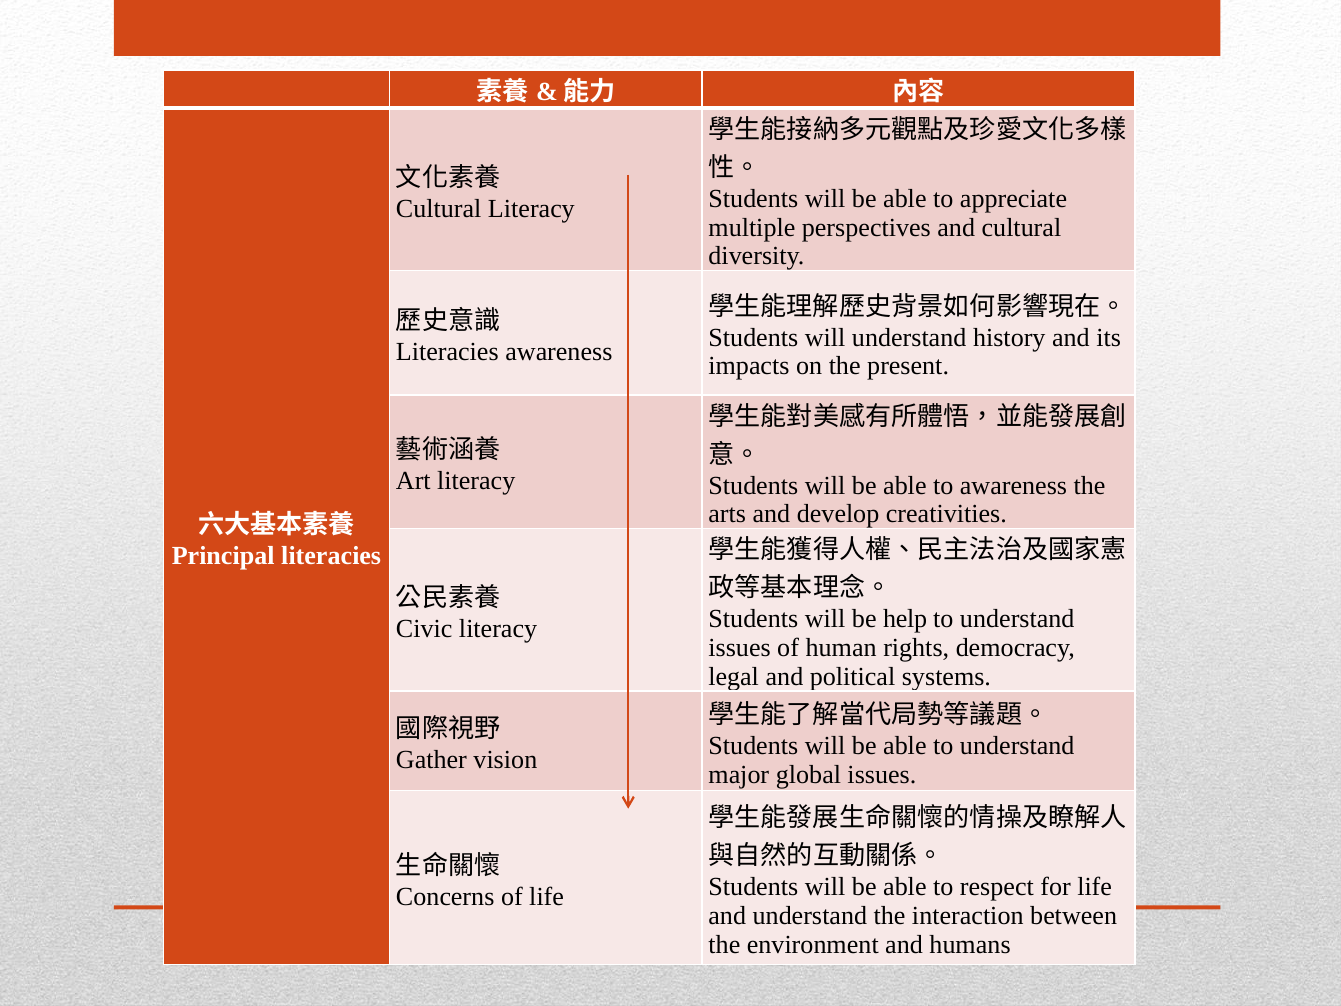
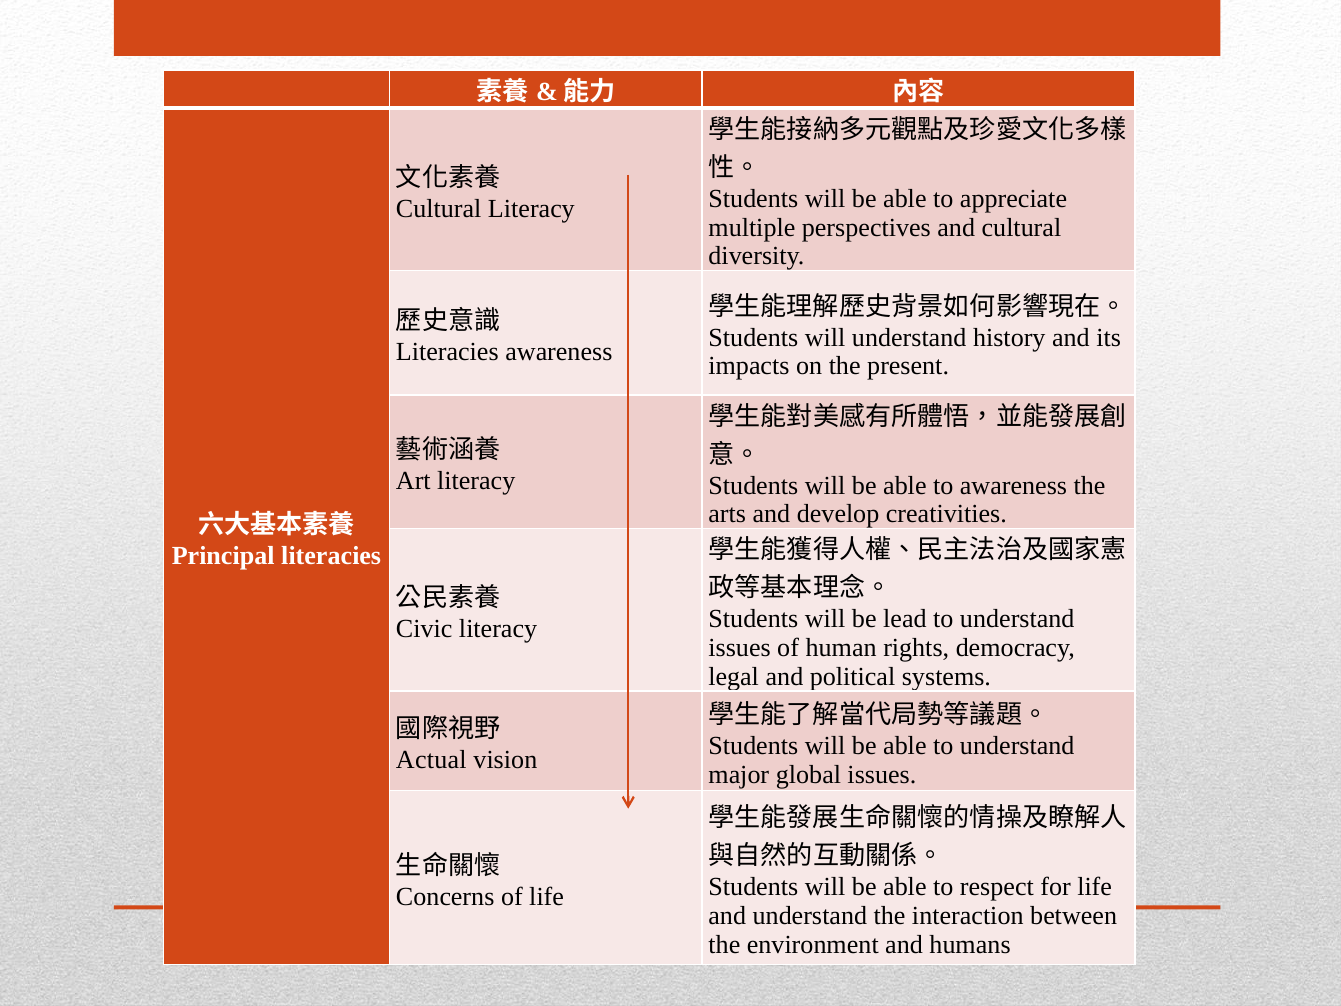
help: help -> lead
Gather: Gather -> Actual
